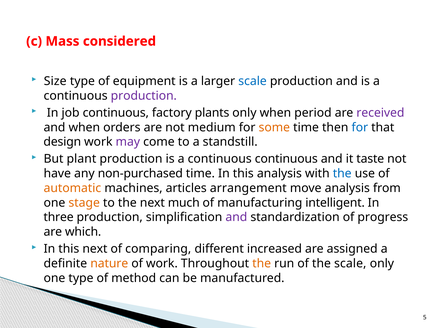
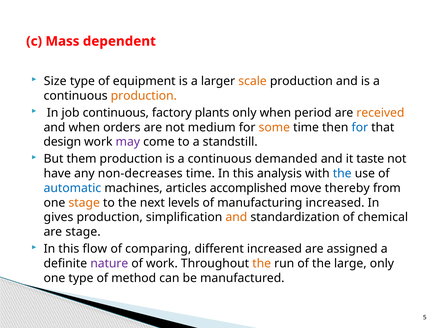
considered: considered -> dependent
scale at (253, 81) colour: blue -> orange
production at (144, 96) colour: purple -> orange
received colour: purple -> orange
plant: plant -> them
continuous continuous: continuous -> demanded
non-purchased: non-purchased -> non-decreases
automatic colour: orange -> blue
arrangement: arrangement -> accomplished
move analysis: analysis -> thereby
much: much -> levels
manufacturing intelligent: intelligent -> increased
three: three -> gives
and at (236, 217) colour: purple -> orange
progress: progress -> chemical
are which: which -> stage
this next: next -> flow
nature colour: orange -> purple
the scale: scale -> large
